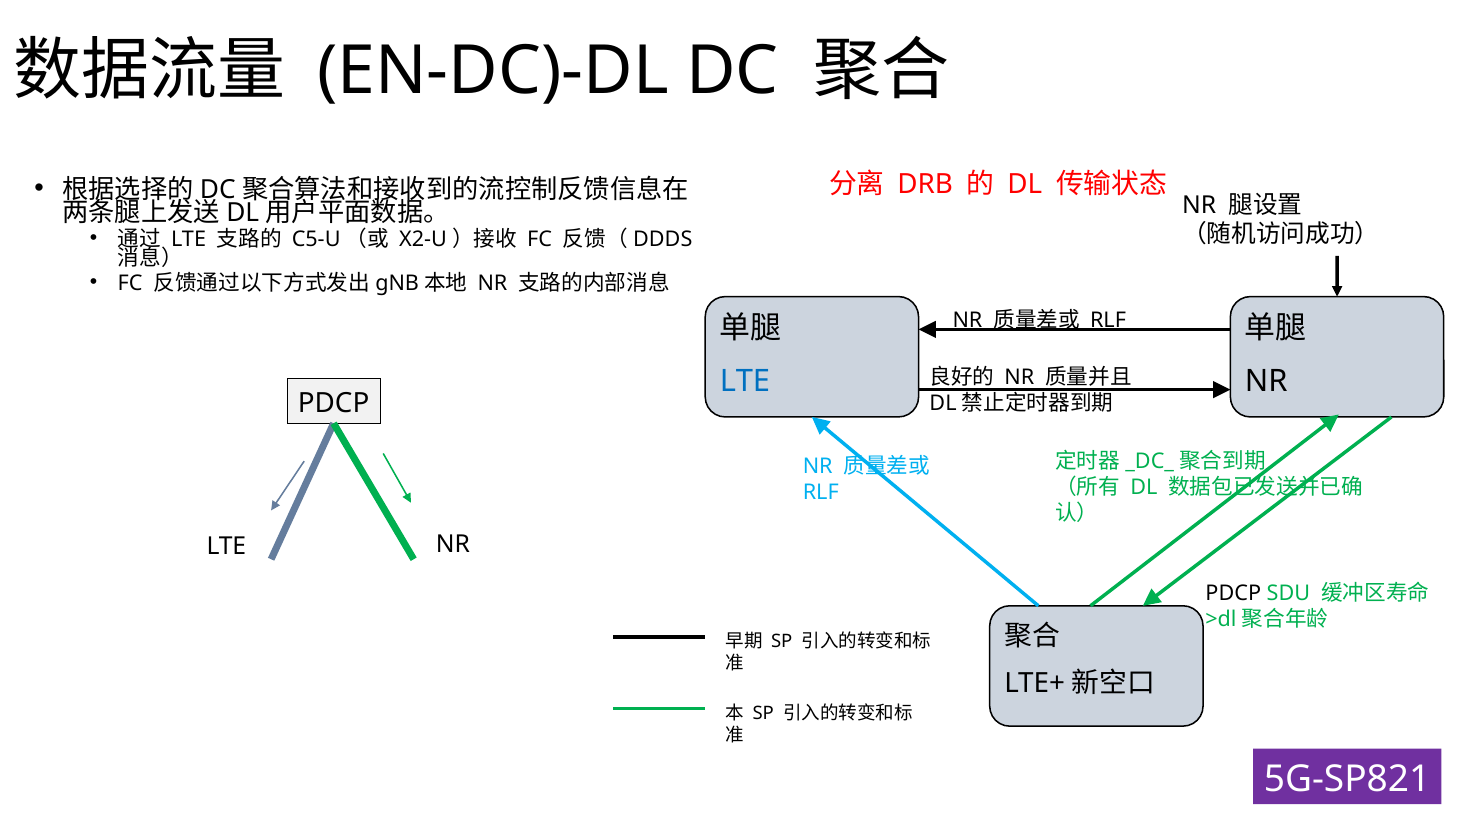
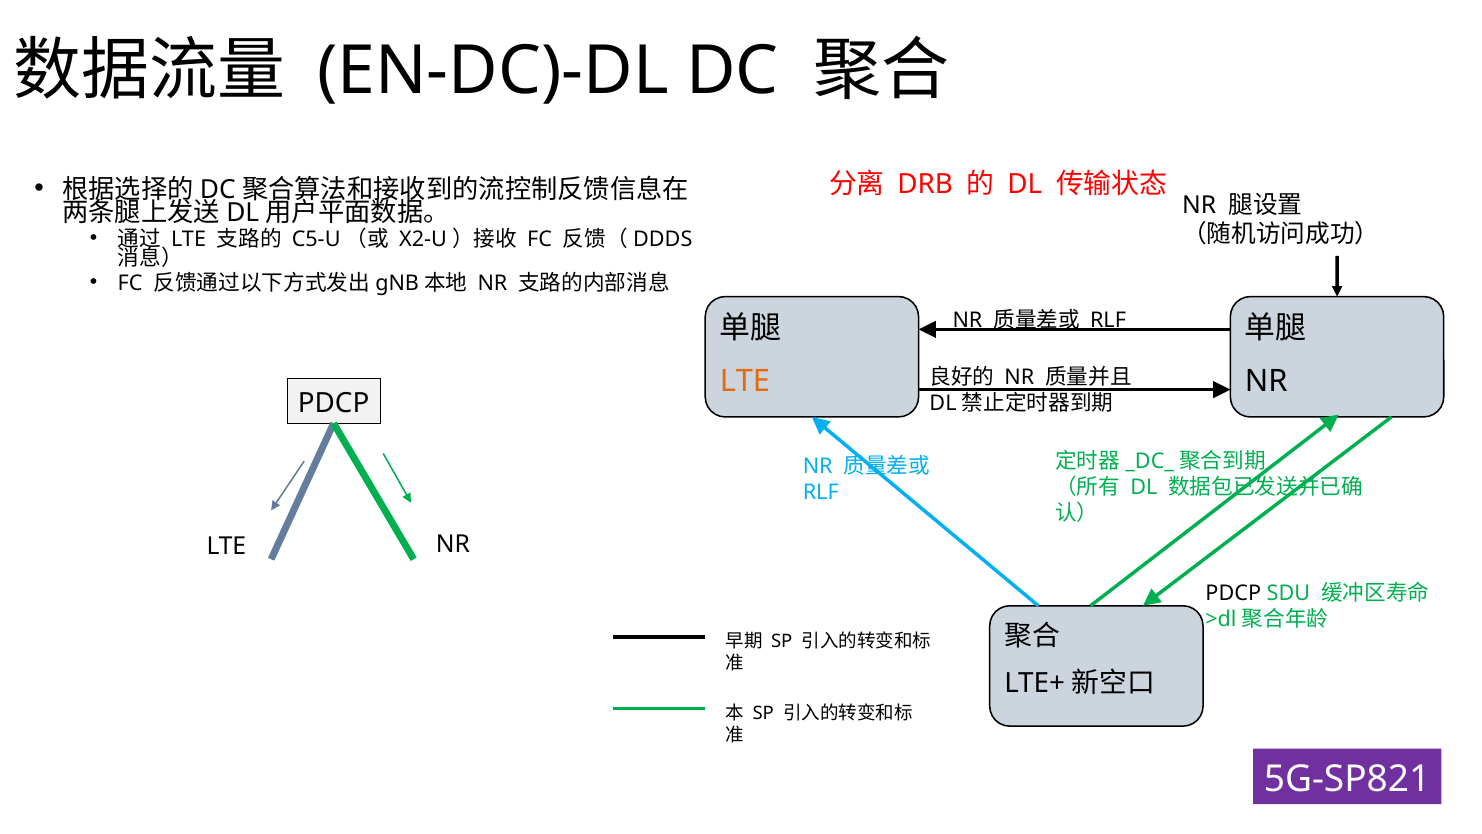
LTE at (745, 381) colour: blue -> orange
